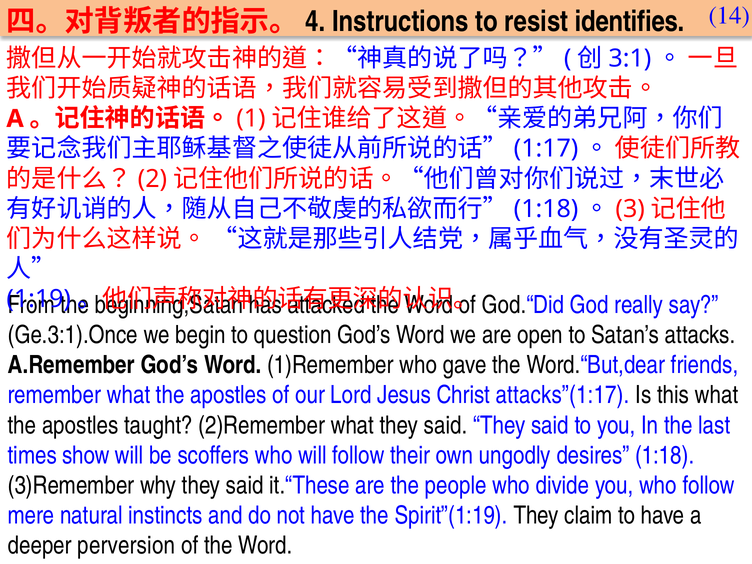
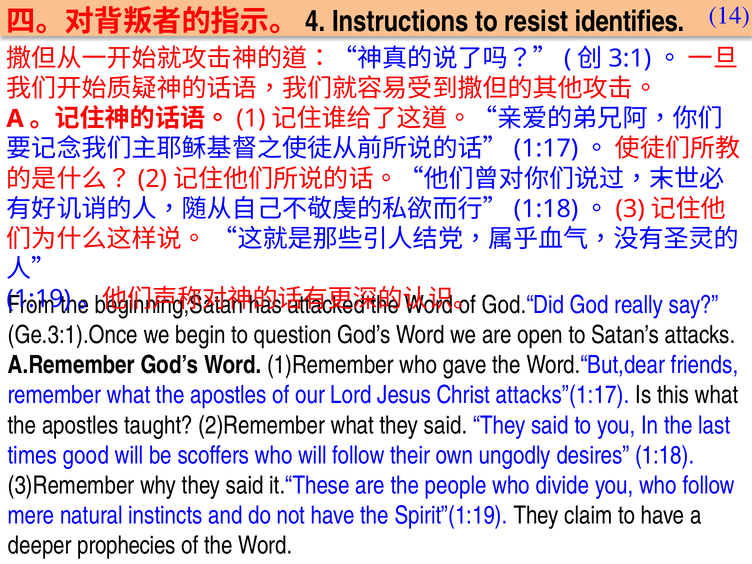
show: show -> good
perversion: perversion -> prophecies
